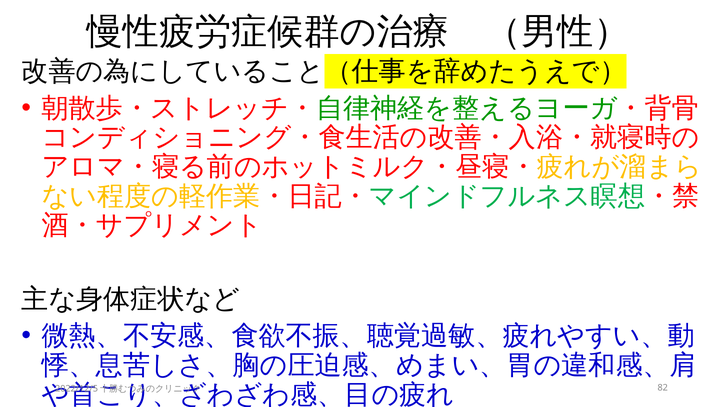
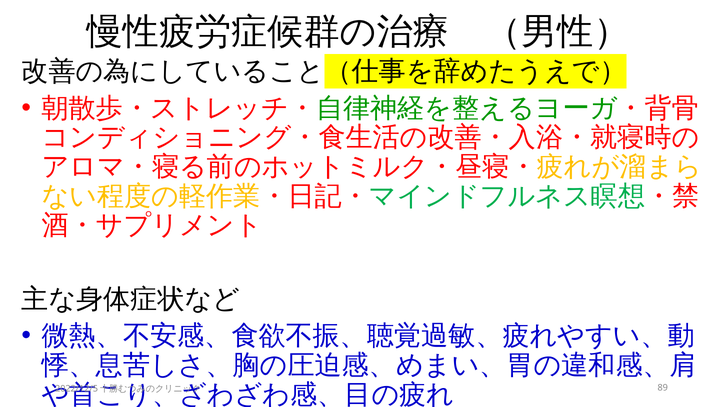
82: 82 -> 89
